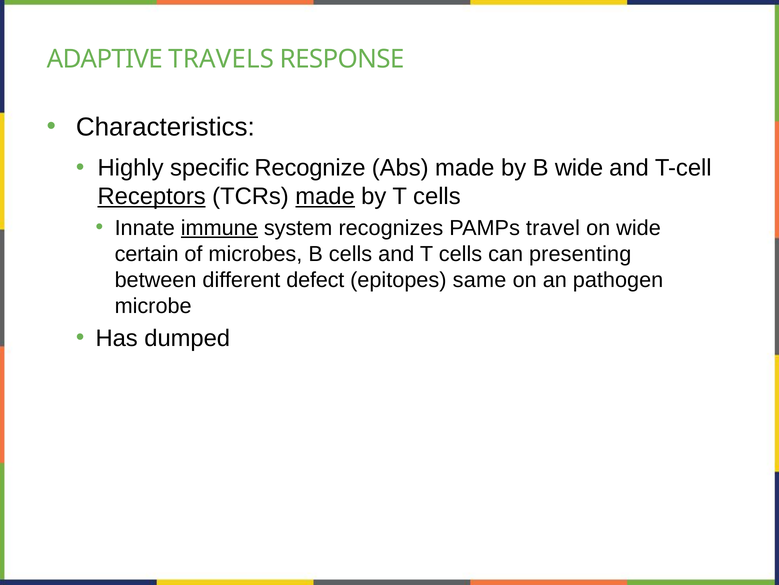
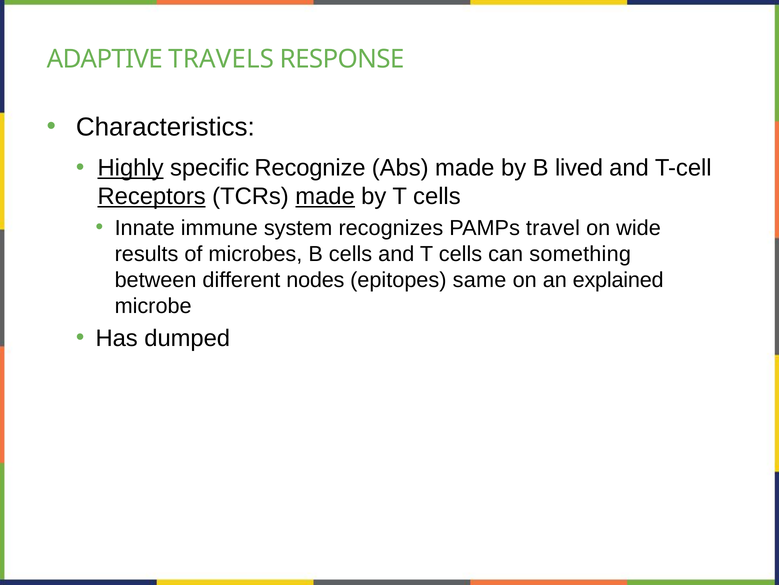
Highly underline: none -> present
B wide: wide -> lived
immune underline: present -> none
certain: certain -> results
presenting: presenting -> something
defect: defect -> nodes
pathogen: pathogen -> explained
